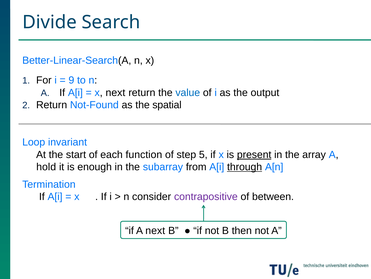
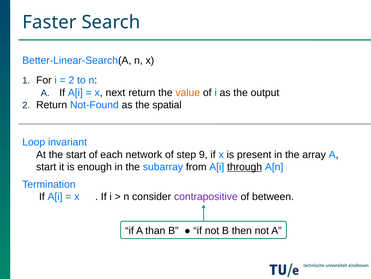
Divide: Divide -> Faster
9 at (71, 80): 9 -> 2
value colour: blue -> orange
function: function -> network
5: 5 -> 9
present underline: present -> none
hold at (46, 167): hold -> start
A next: next -> than
